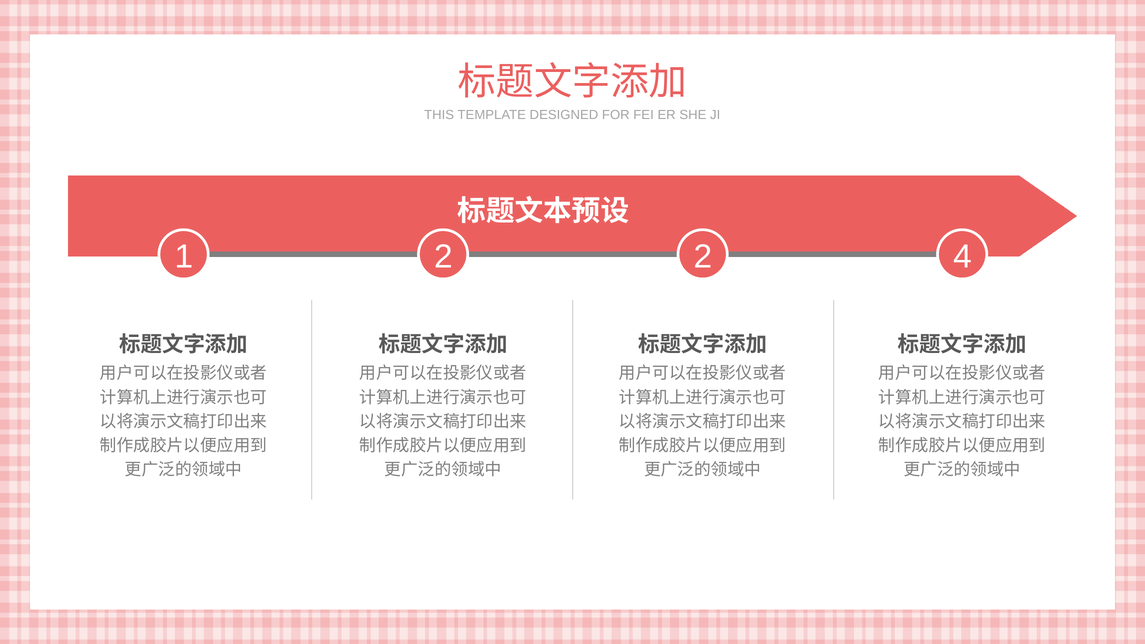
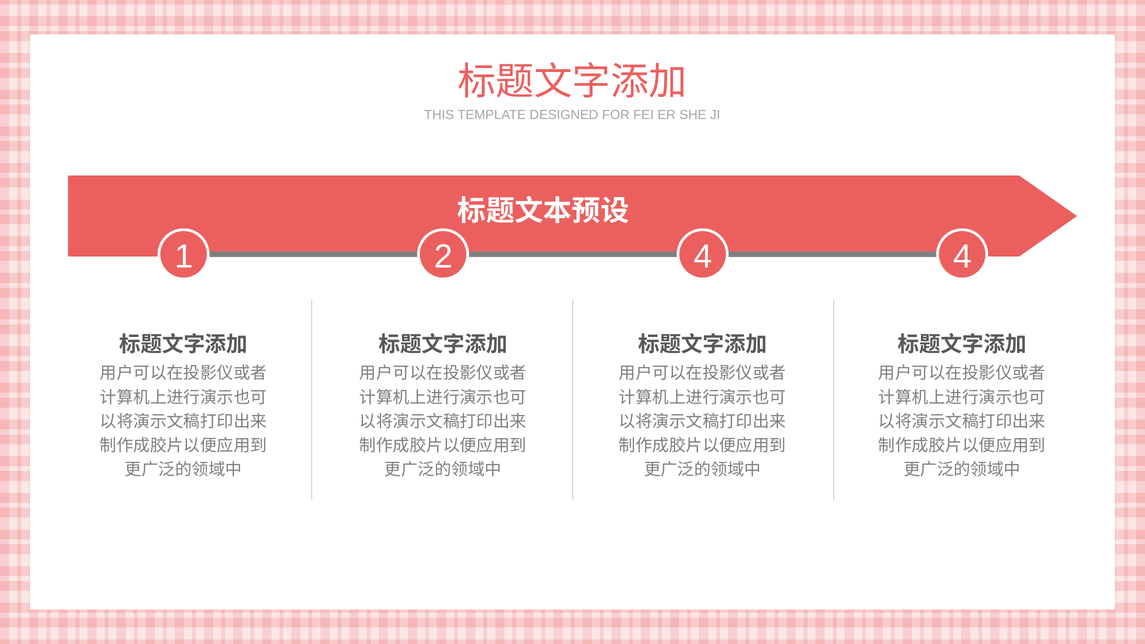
2 2: 2 -> 4
